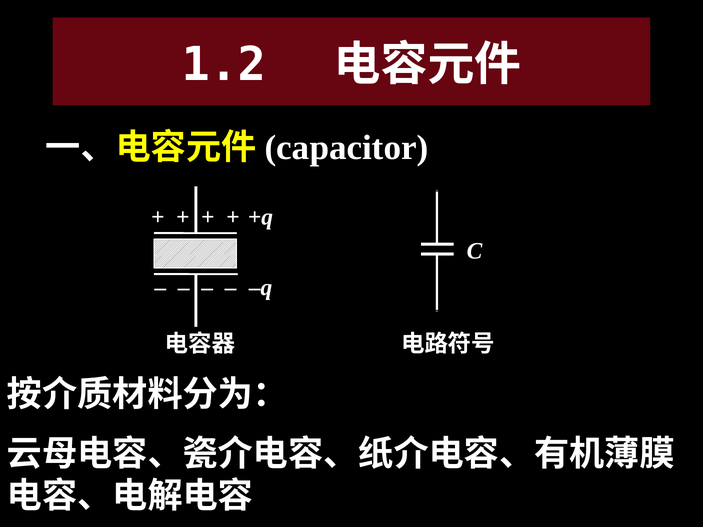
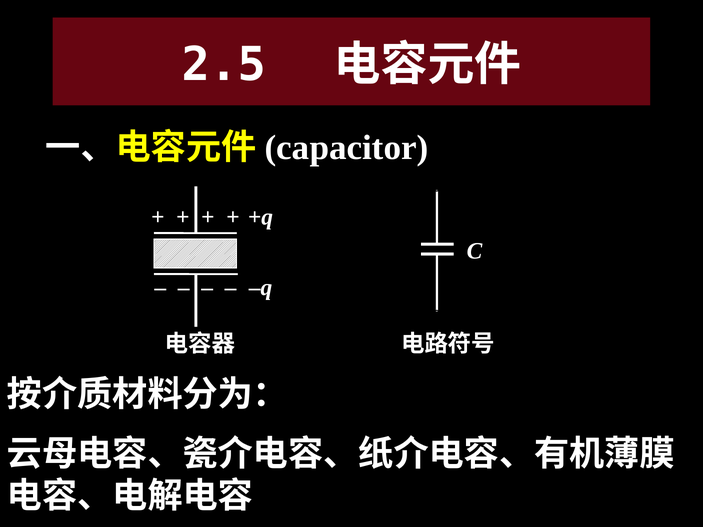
1.2: 1.2 -> 2.5
